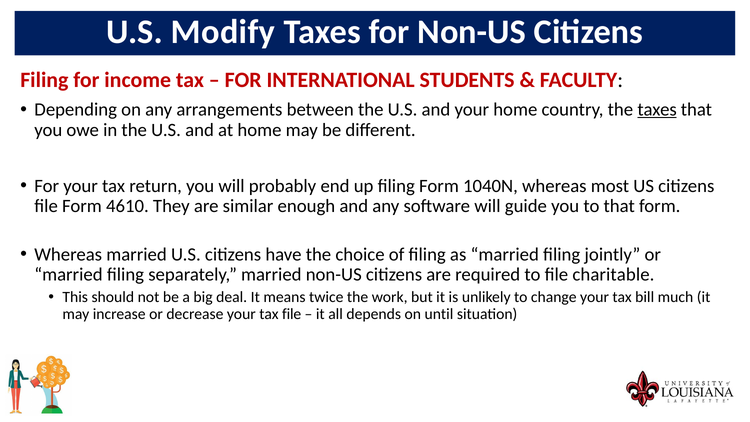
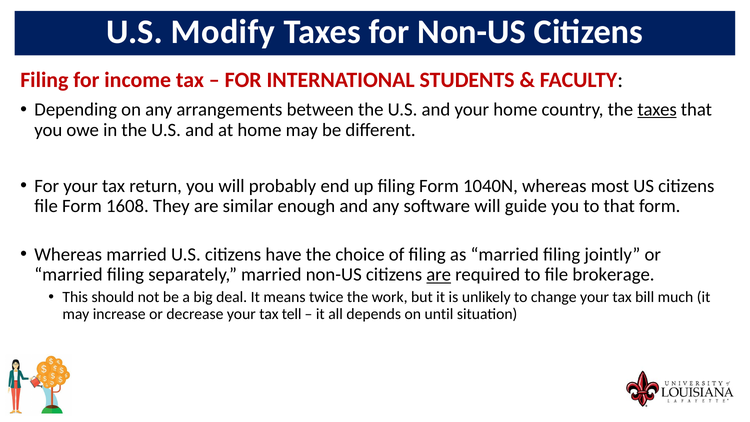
4610: 4610 -> 1608
are at (439, 275) underline: none -> present
charitable: charitable -> brokerage
tax file: file -> tell
